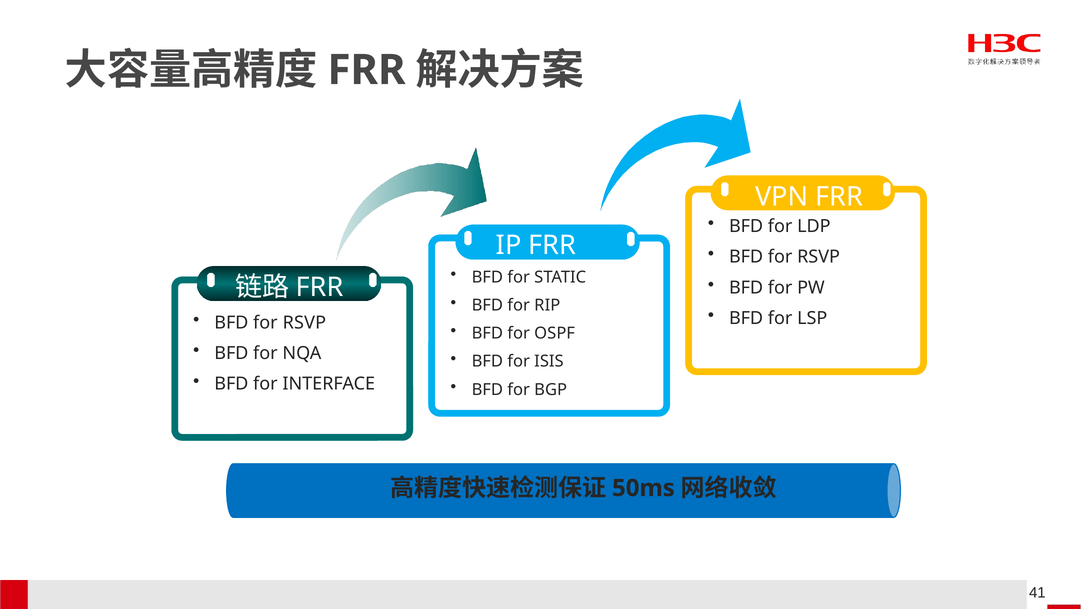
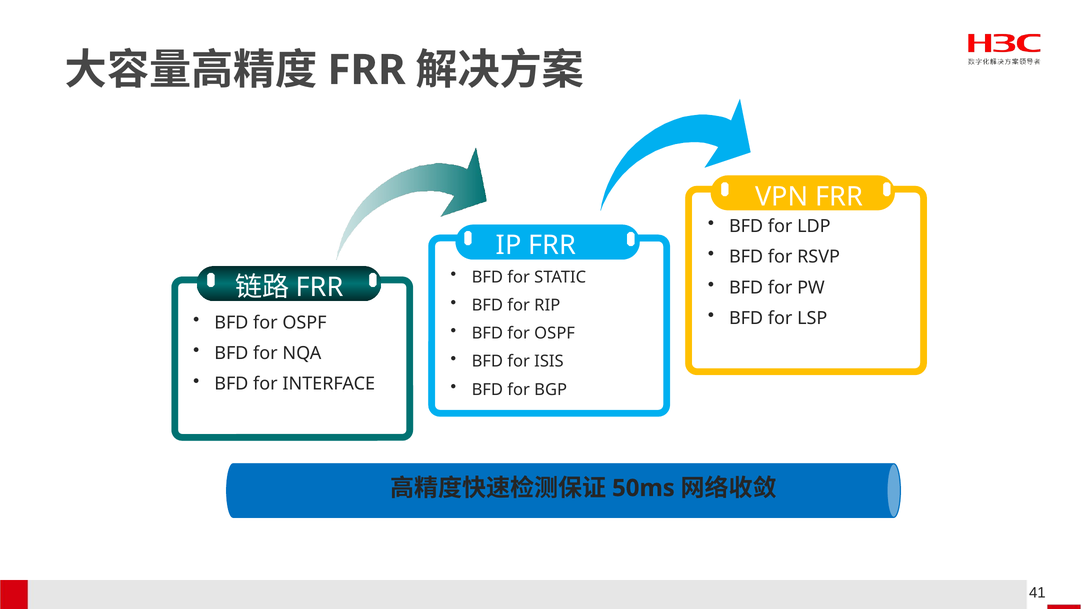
RSVP at (304, 323): RSVP -> OSPF
